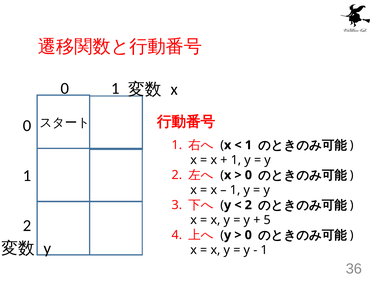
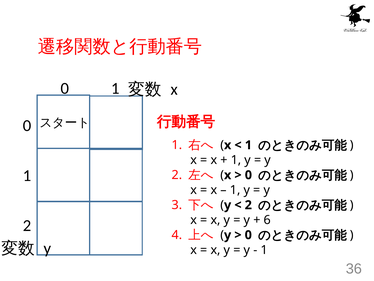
5: 5 -> 6
